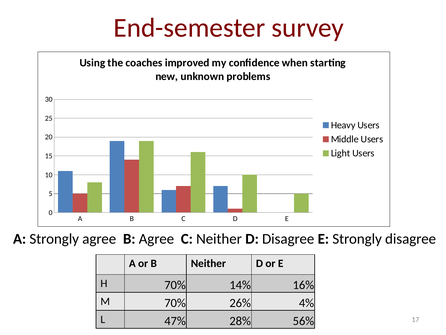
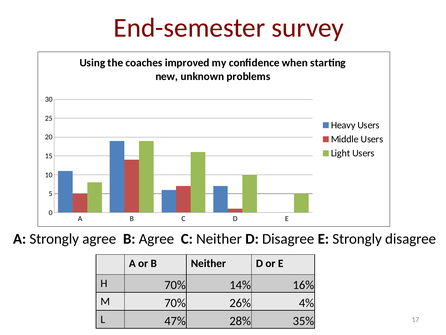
56%: 56% -> 35%
